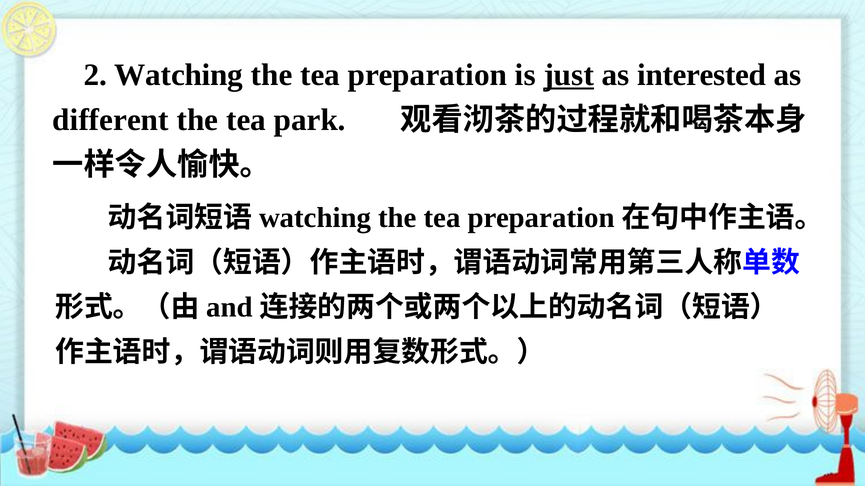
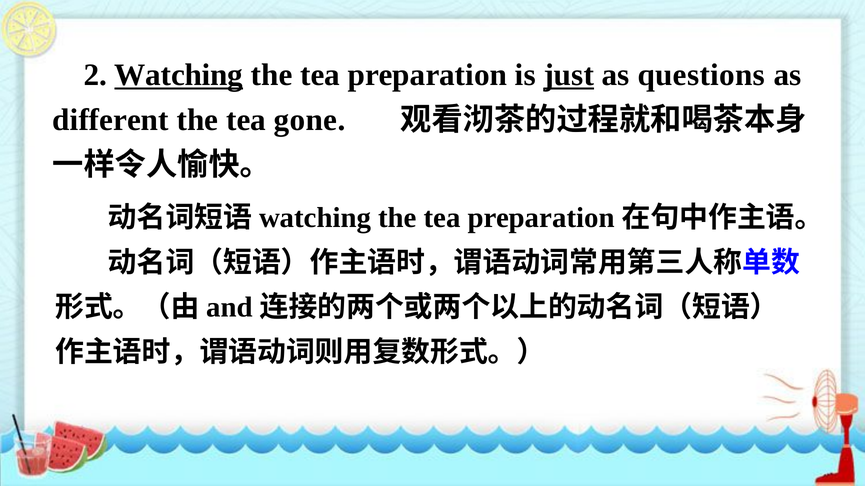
Watching underline: none -> present
interested: interested -> questions
park: park -> gone
